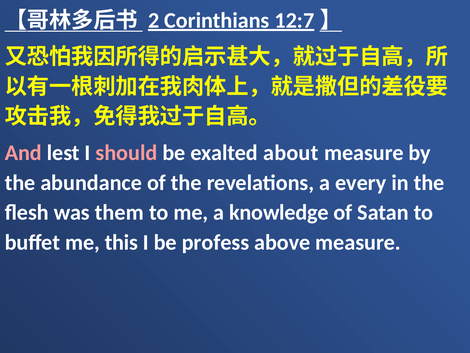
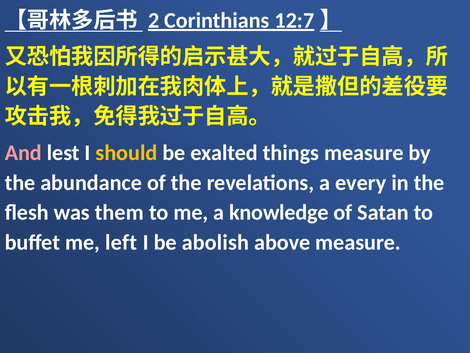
should colour: pink -> yellow
about: about -> things
this: this -> left
profess: profess -> abolish
